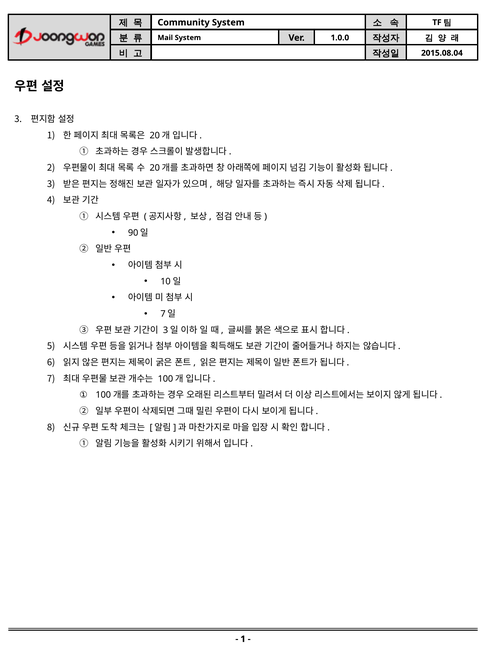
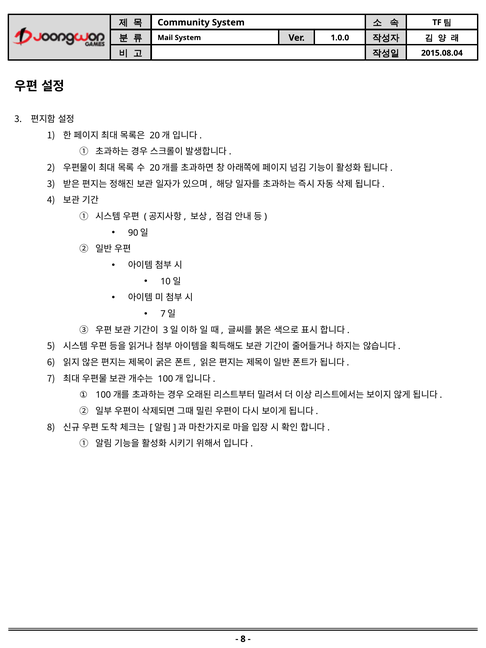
1 at (243, 639): 1 -> 8
